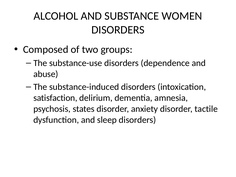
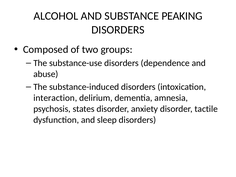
WOMEN: WOMEN -> PEAKING
satisfaction: satisfaction -> interaction
